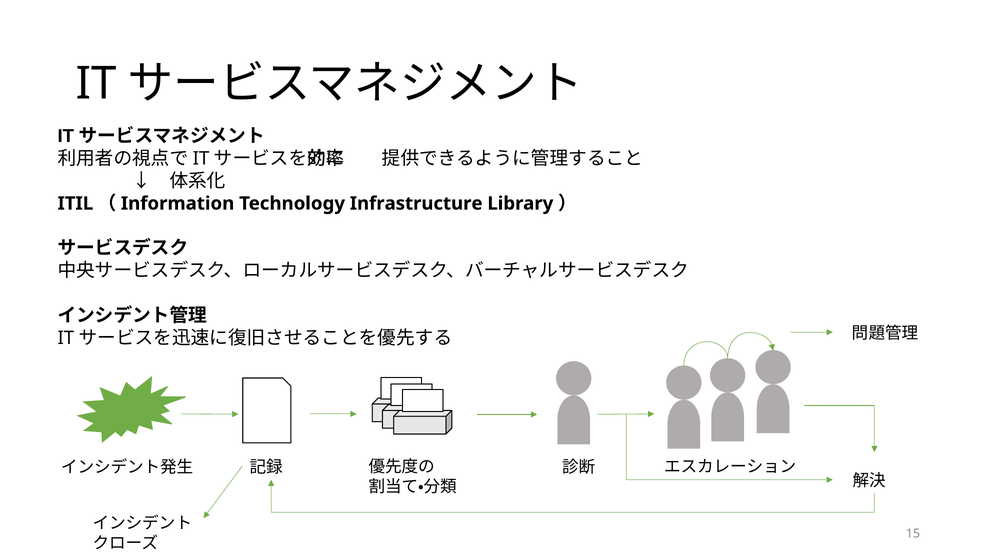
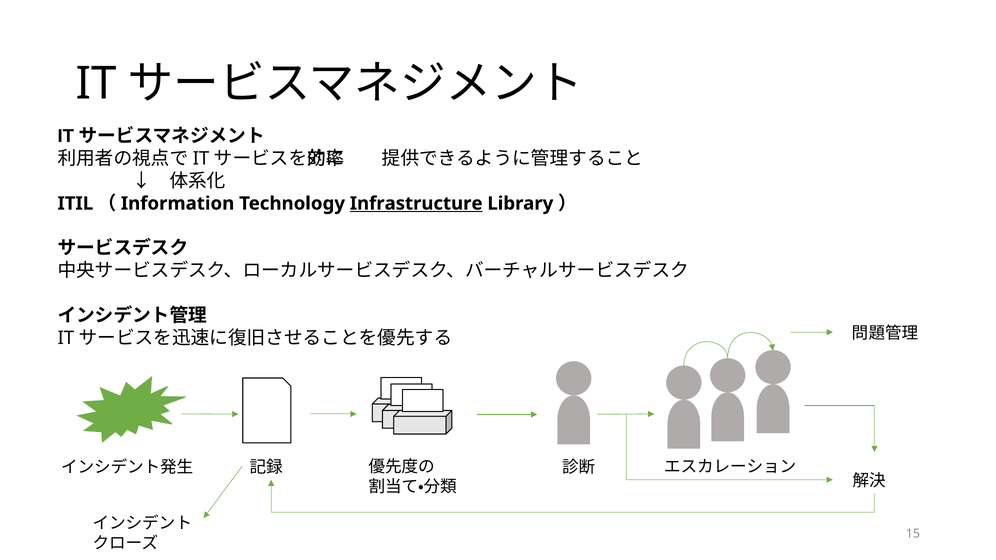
Infrastructure underline: none -> present
